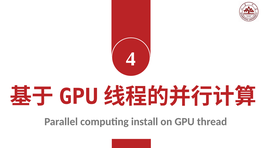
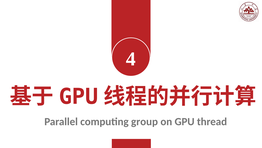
install: install -> group
